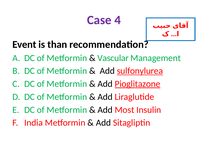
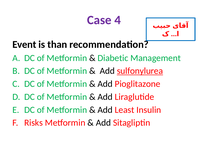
Vascular: Vascular -> Diabetic
Pioglitazone underline: present -> none
Most: Most -> Least
India: India -> Risks
